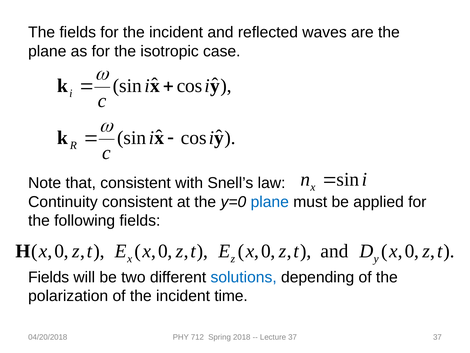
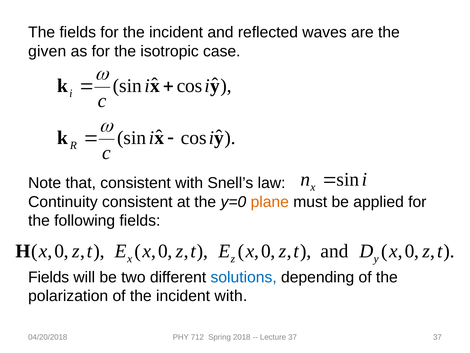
plane at (47, 51): plane -> given
plane at (270, 202) colour: blue -> orange
incident time: time -> with
